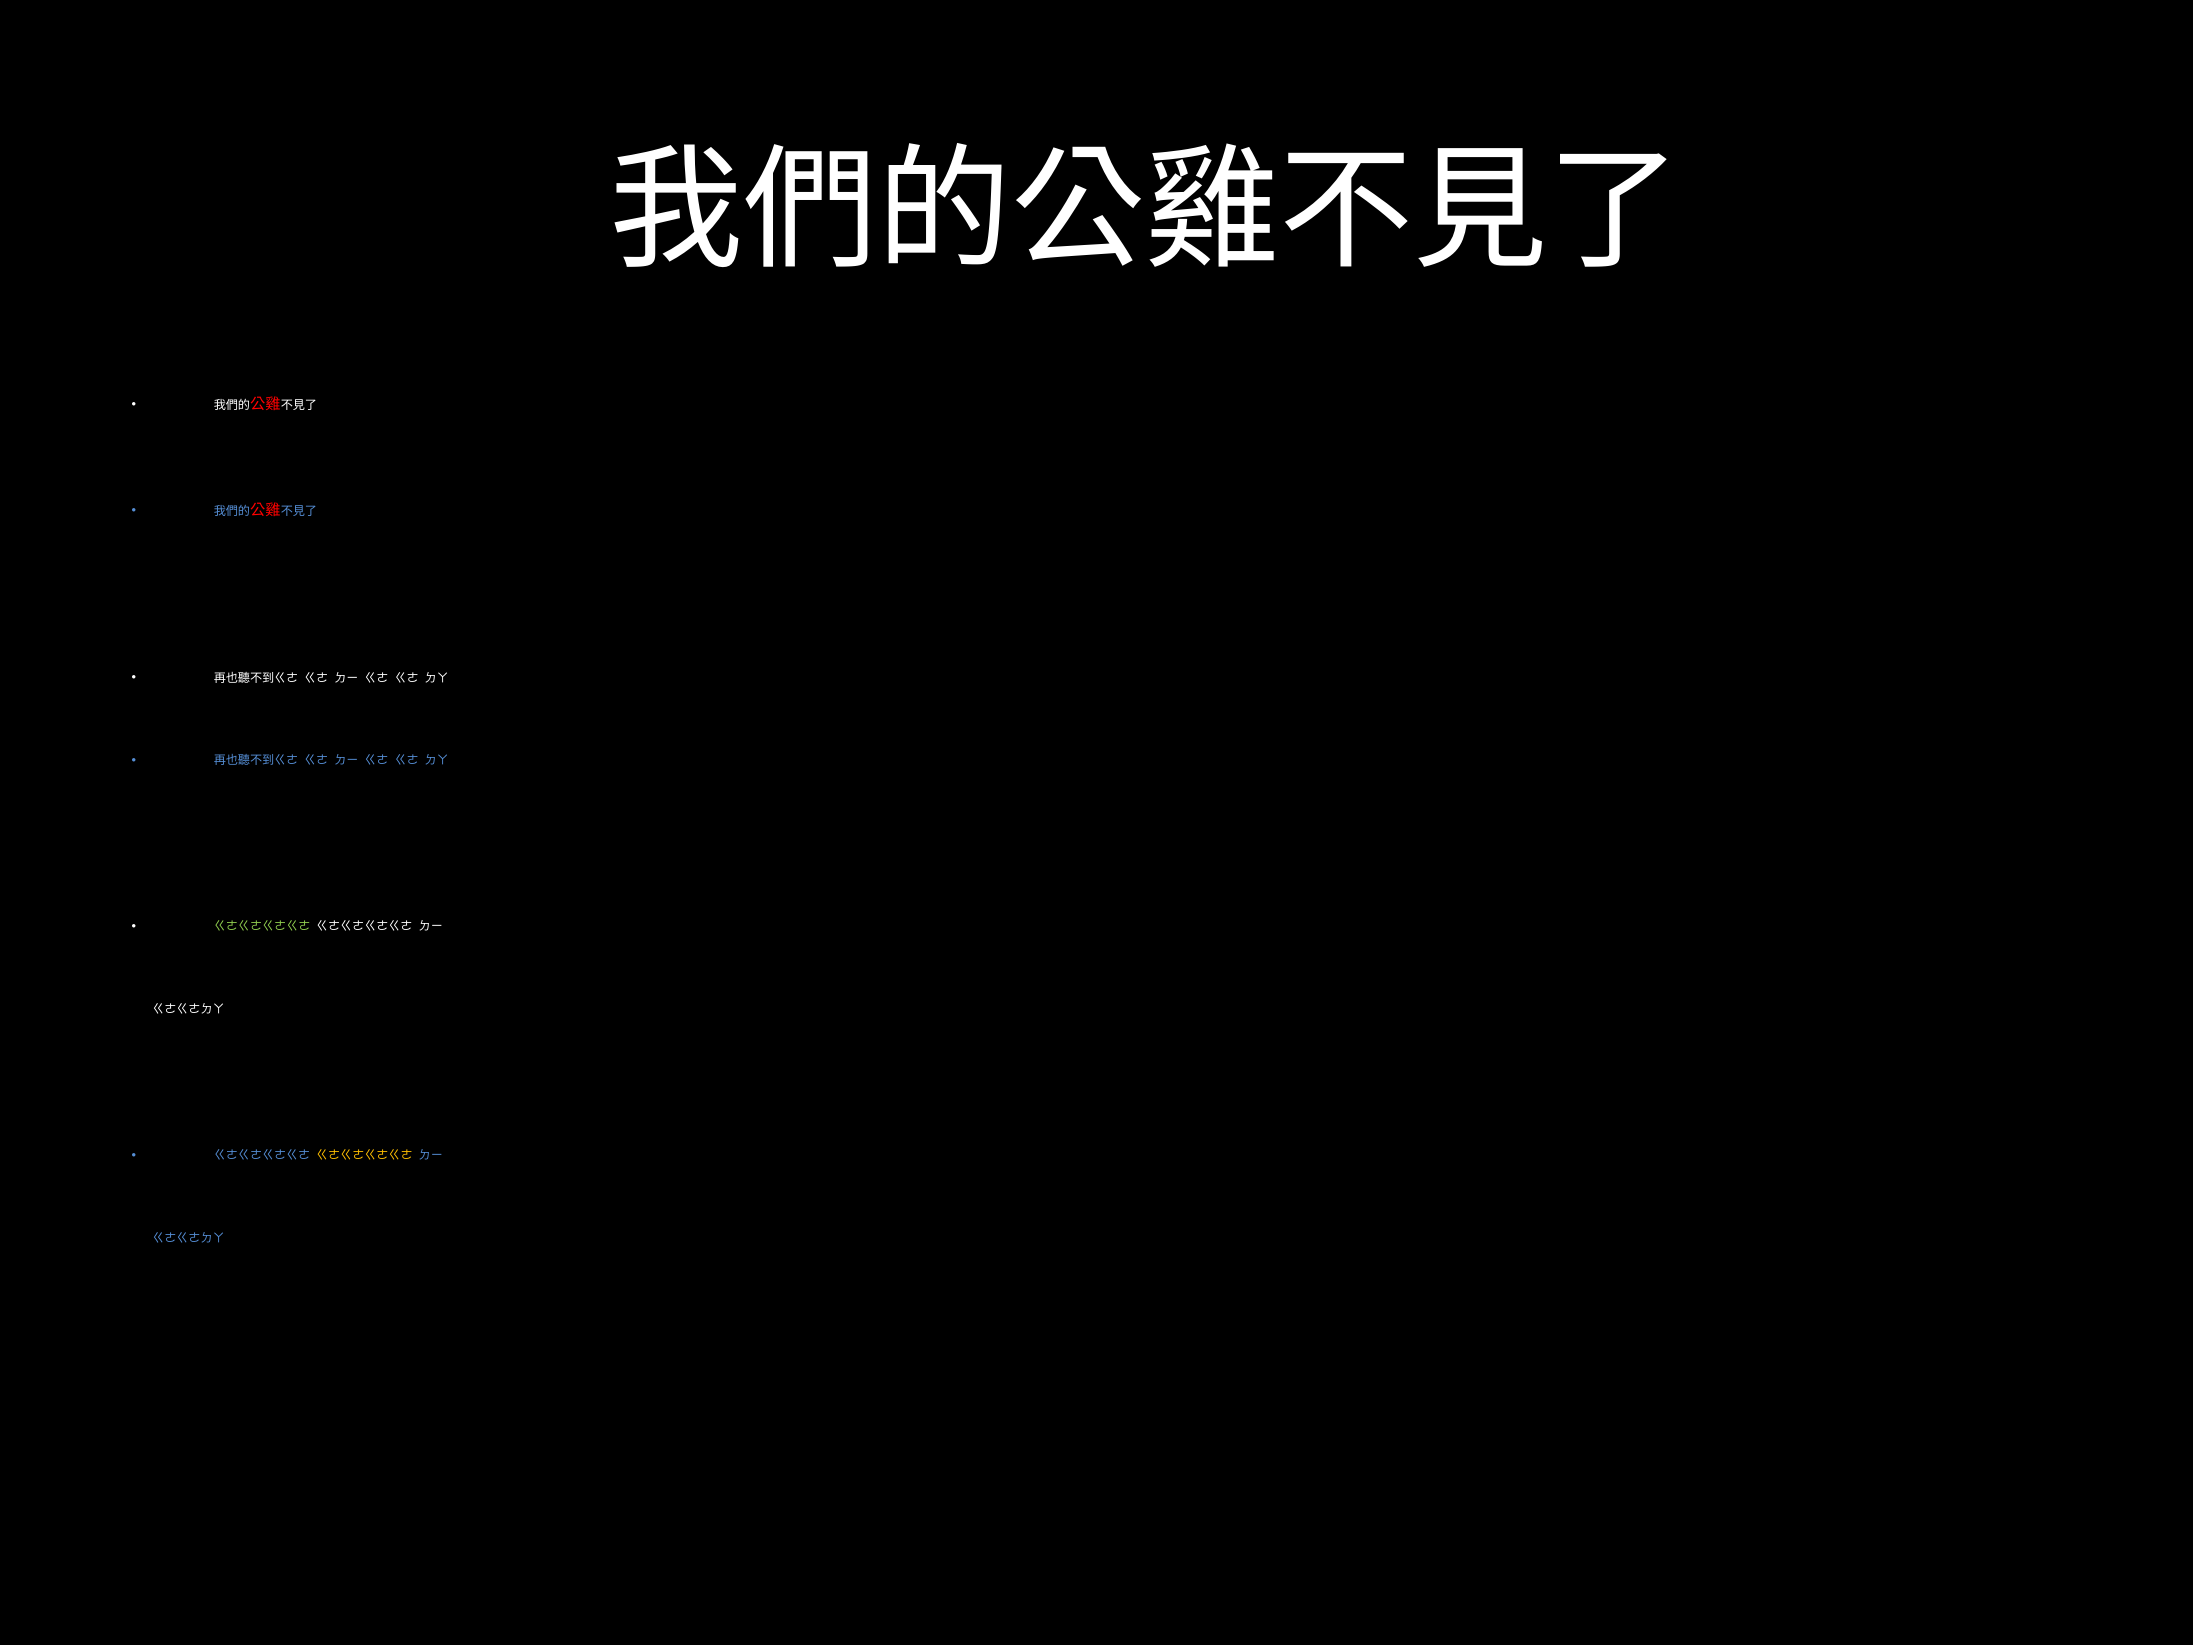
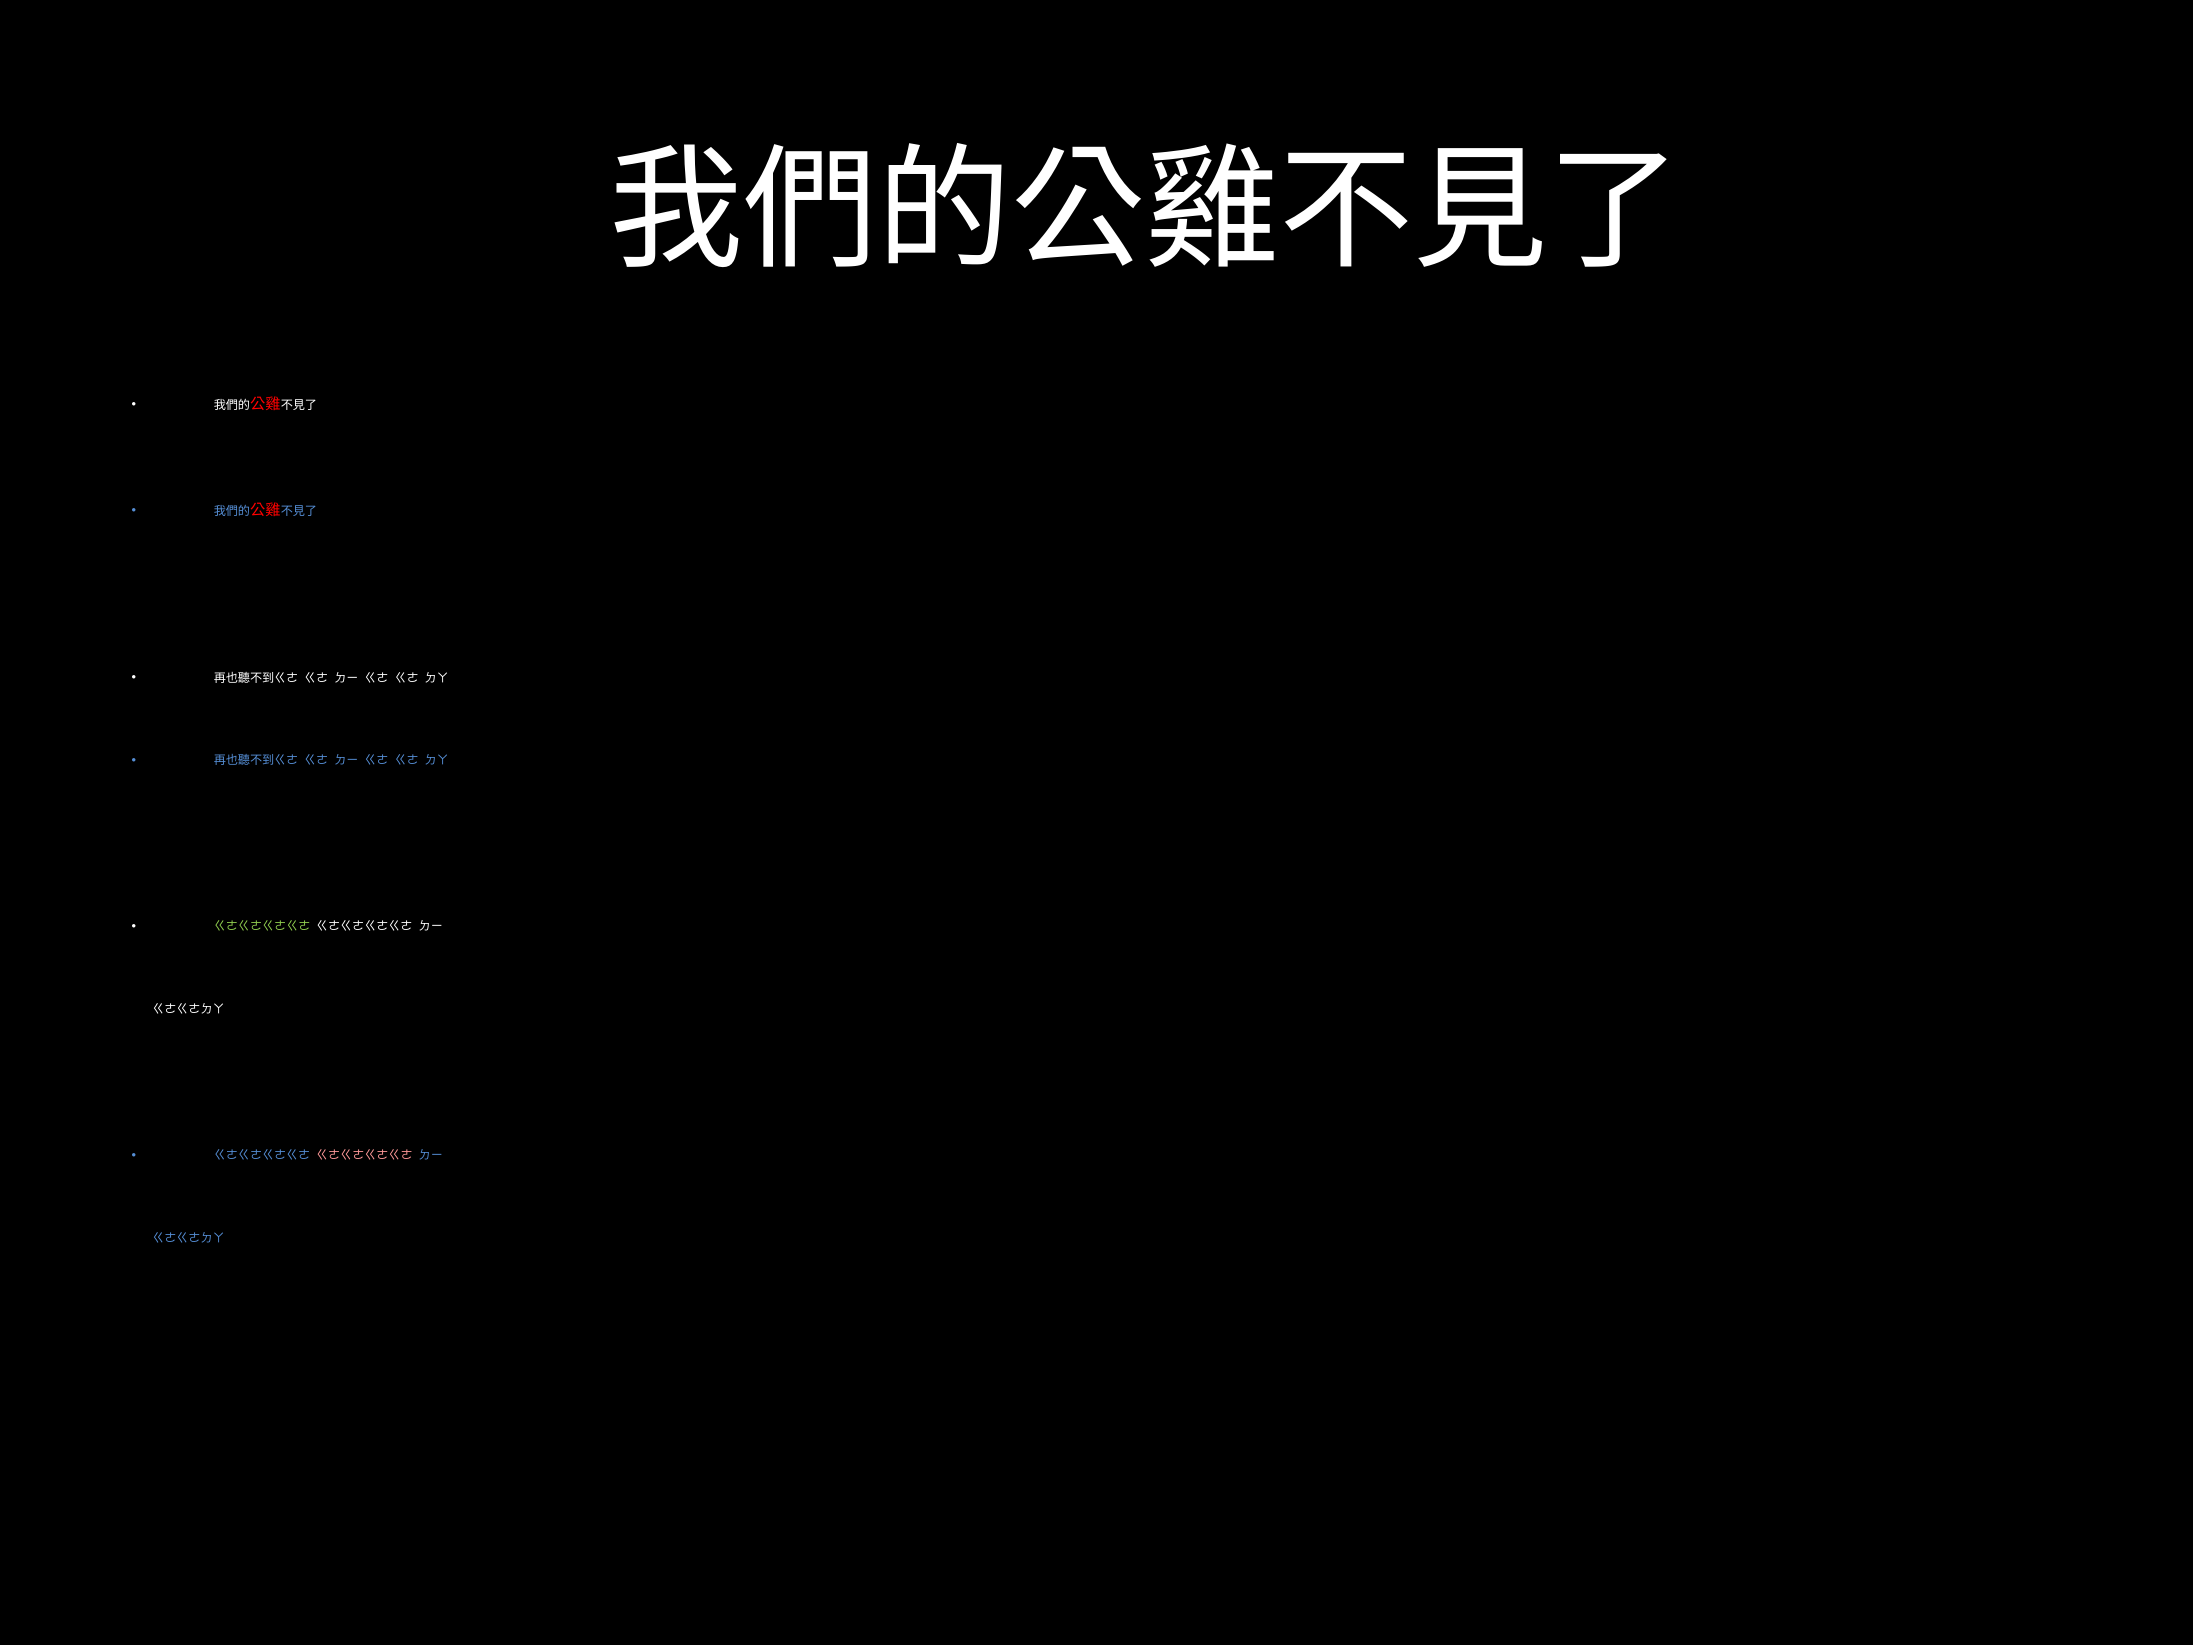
ㄍㄜㄍㄜㄍㄜㄍㄜ at (364, 1155) colour: yellow -> pink
